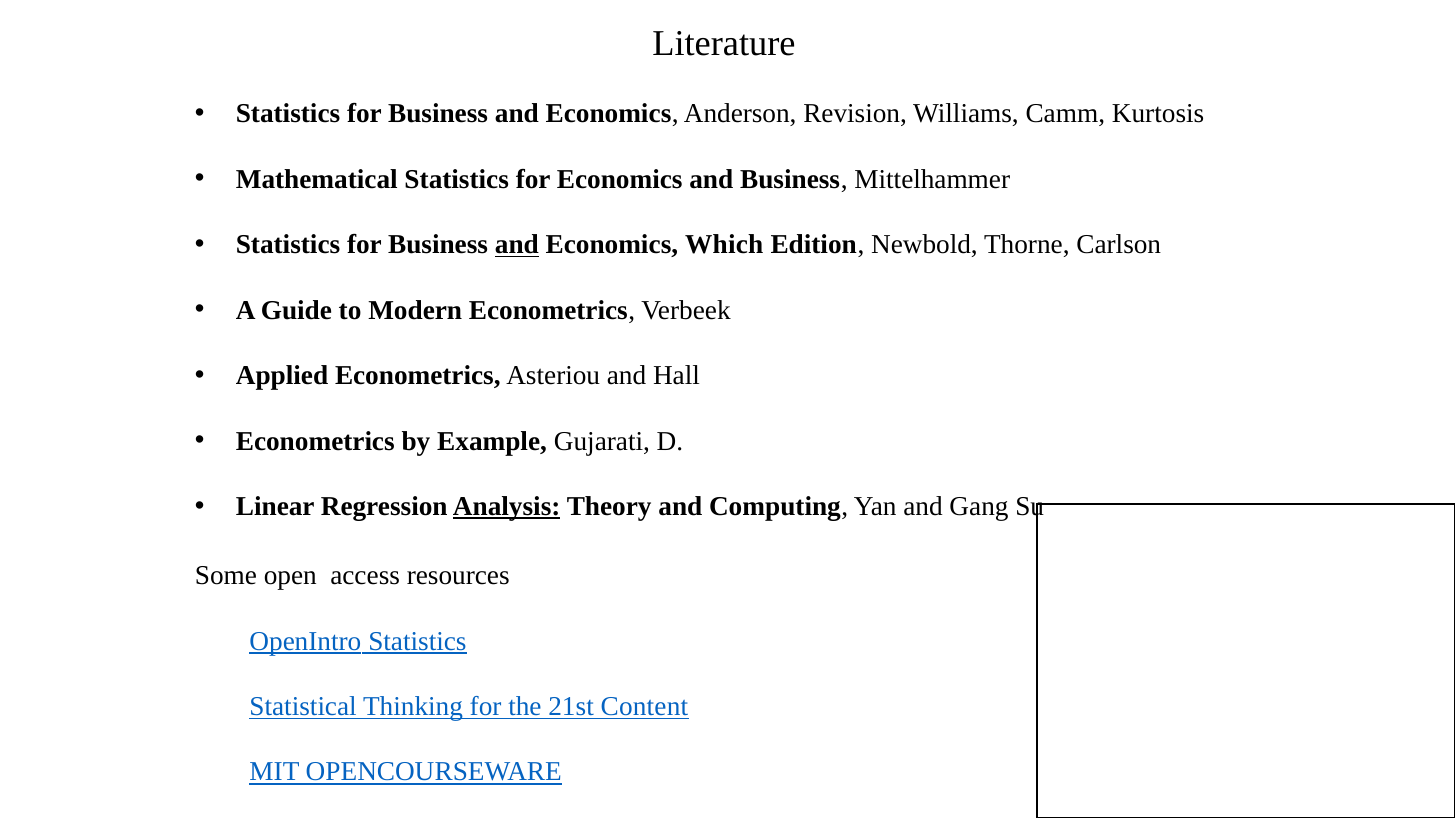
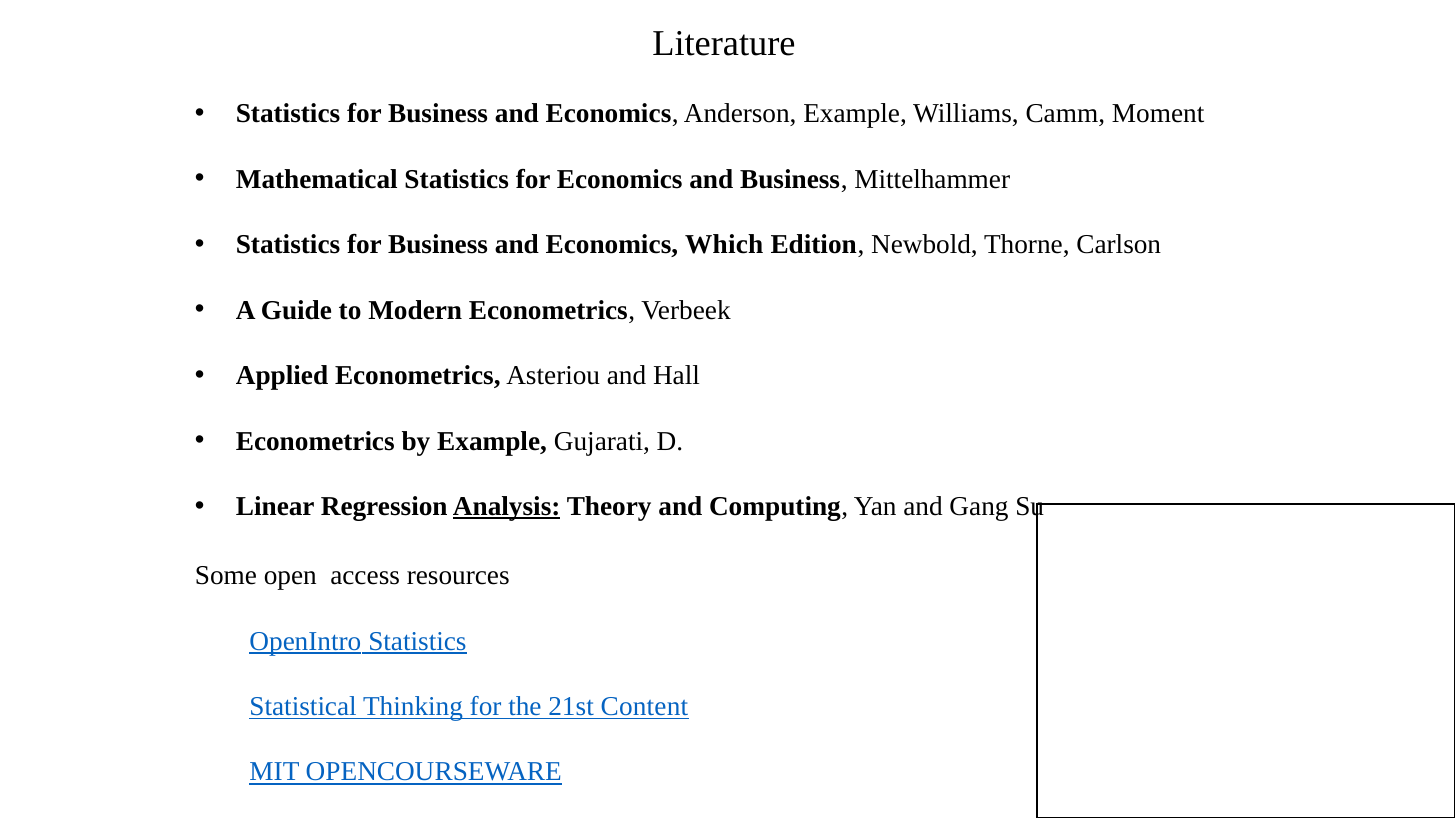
Anderson Revision: Revision -> Example
Kurtosis: Kurtosis -> Moment
and at (517, 245) underline: present -> none
